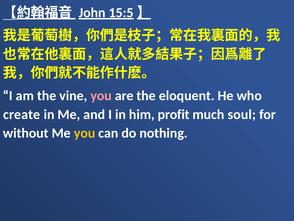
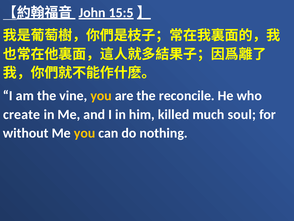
you at (101, 96) colour: pink -> yellow
eloquent: eloquent -> reconcile
profit: profit -> killed
